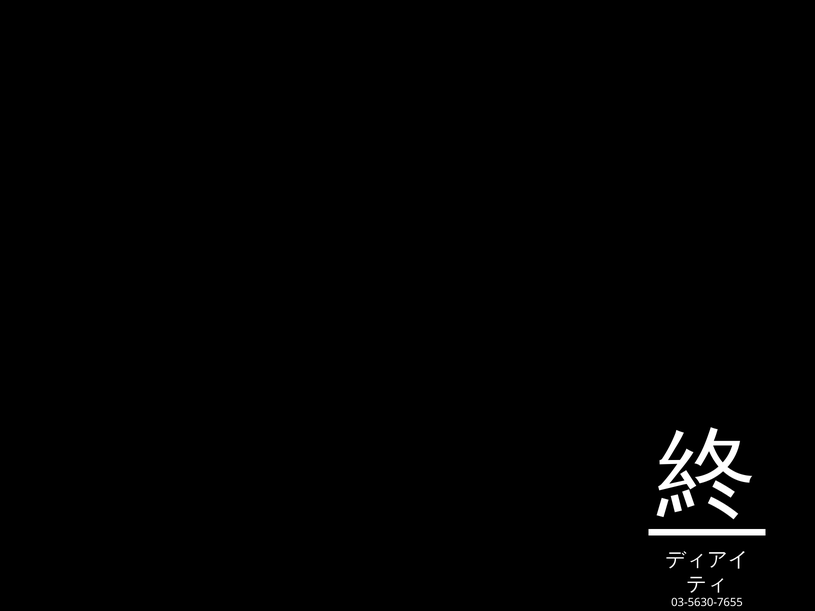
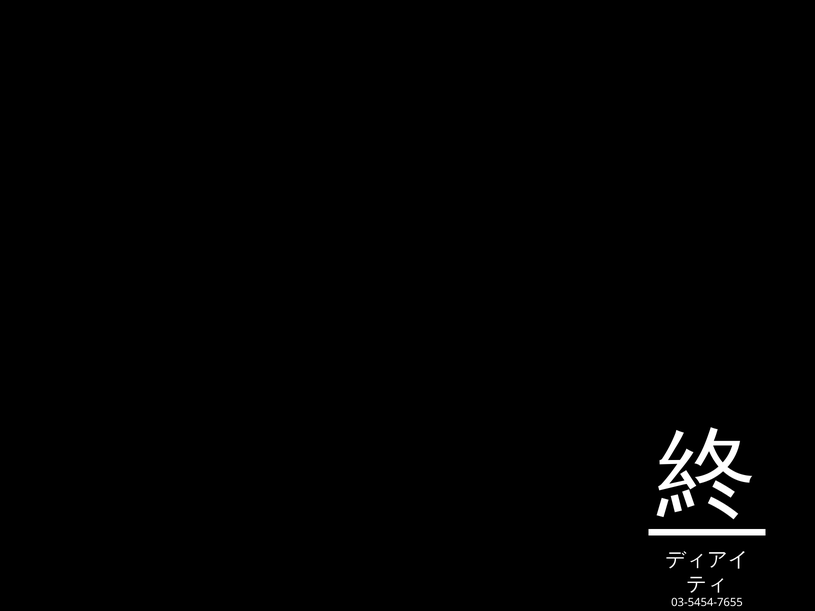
03-5630-7655: 03-5630-7655 -> 03-5454-7655
